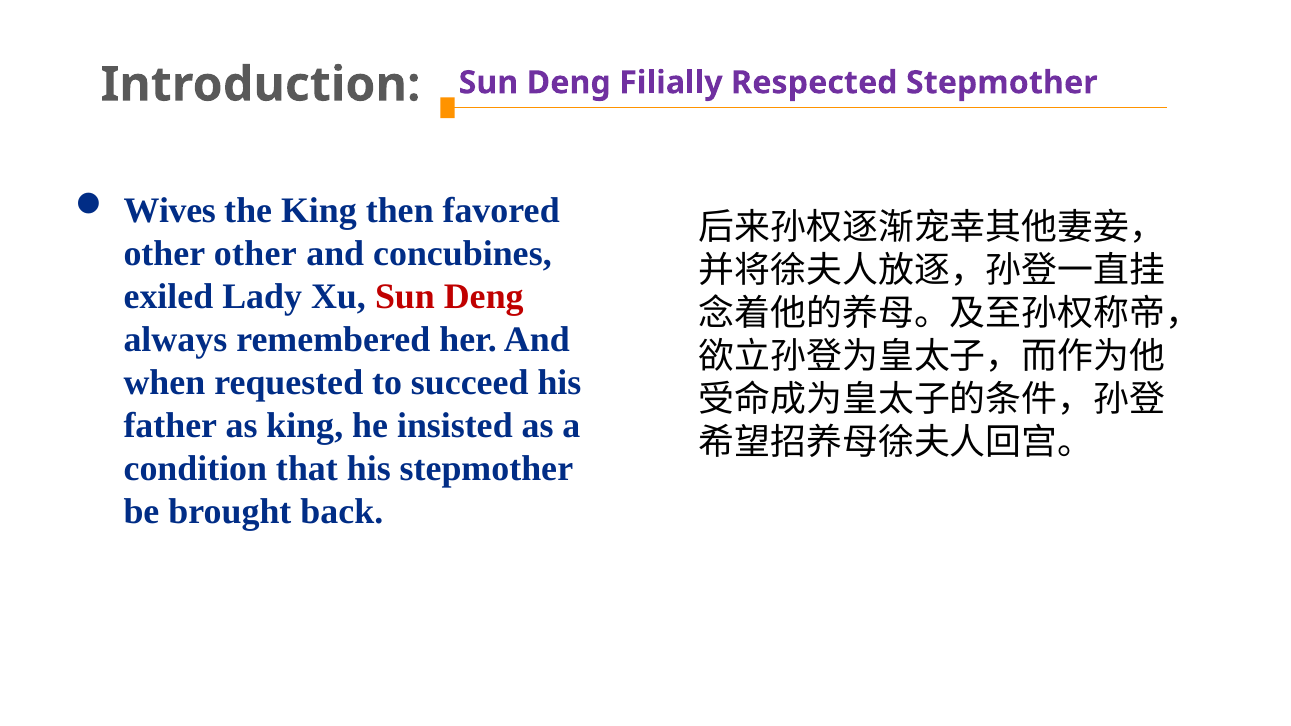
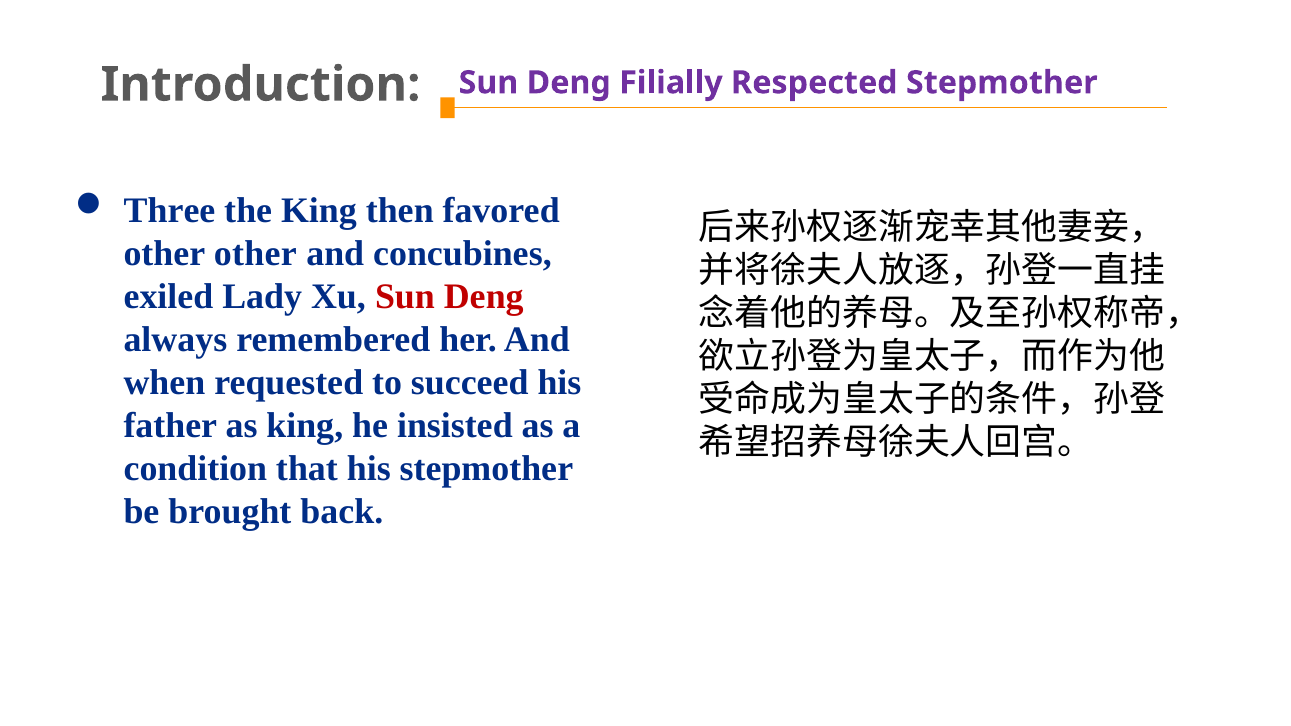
Wives: Wives -> Three
